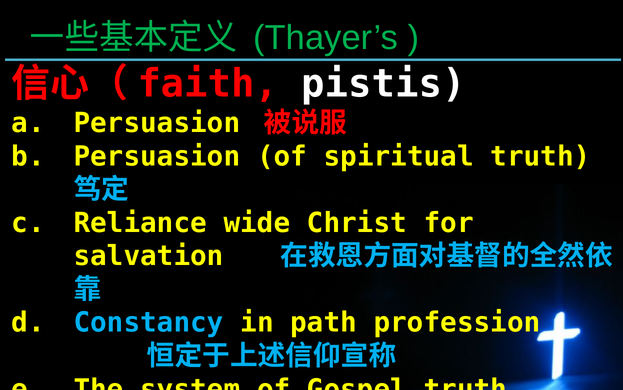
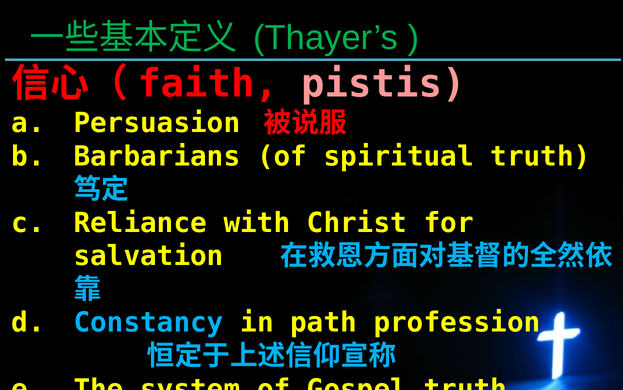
pistis colour: white -> pink
Persuasion at (157, 156): Persuasion -> Barbarians
wide: wide -> with
